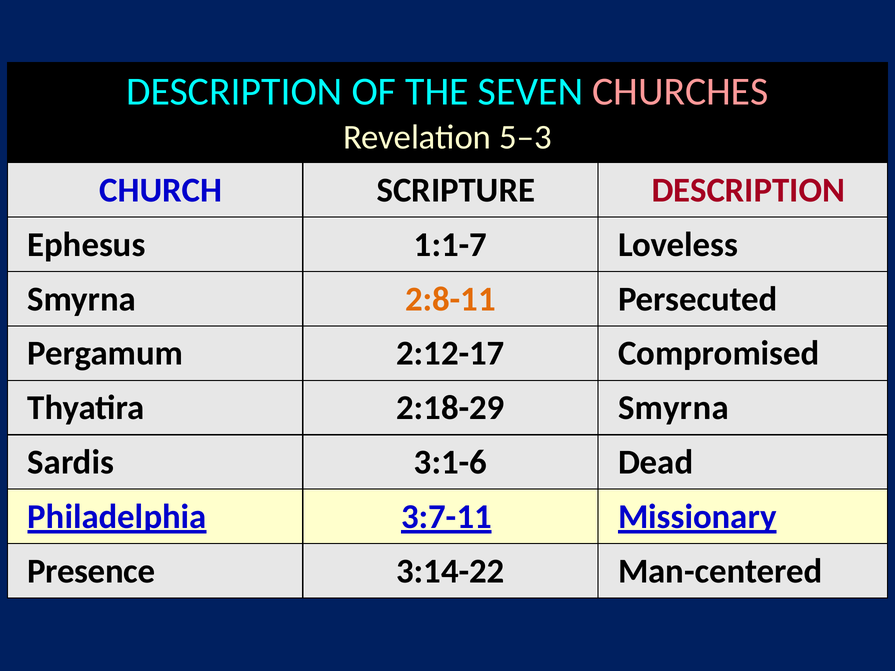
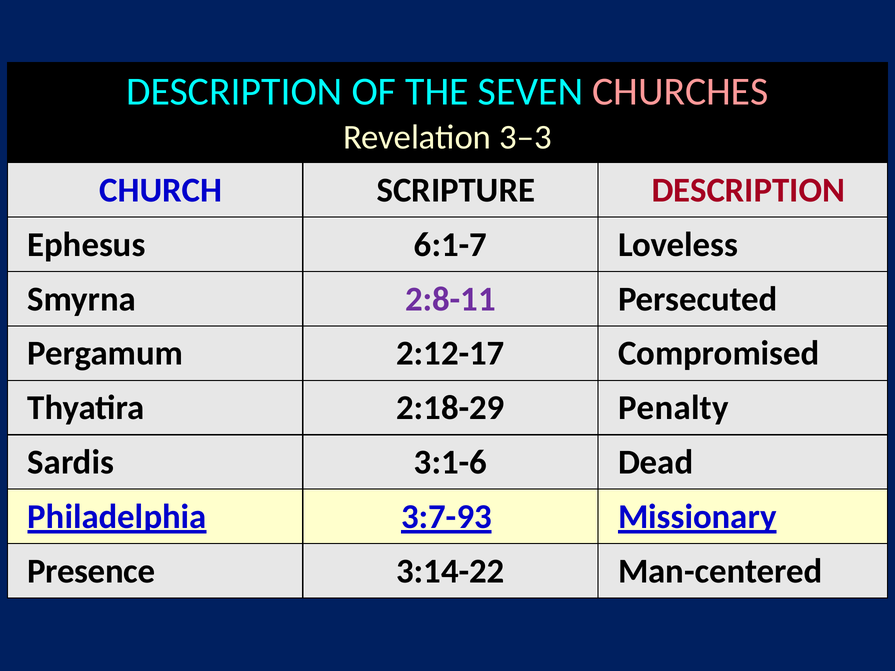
5‒3: 5‒3 -> 3‒3
1:1-7: 1:1-7 -> 6:1-7
2:8-11 colour: orange -> purple
2:18-29 Smyrna: Smyrna -> Penalty
3:7-11: 3:7-11 -> 3:7-93
